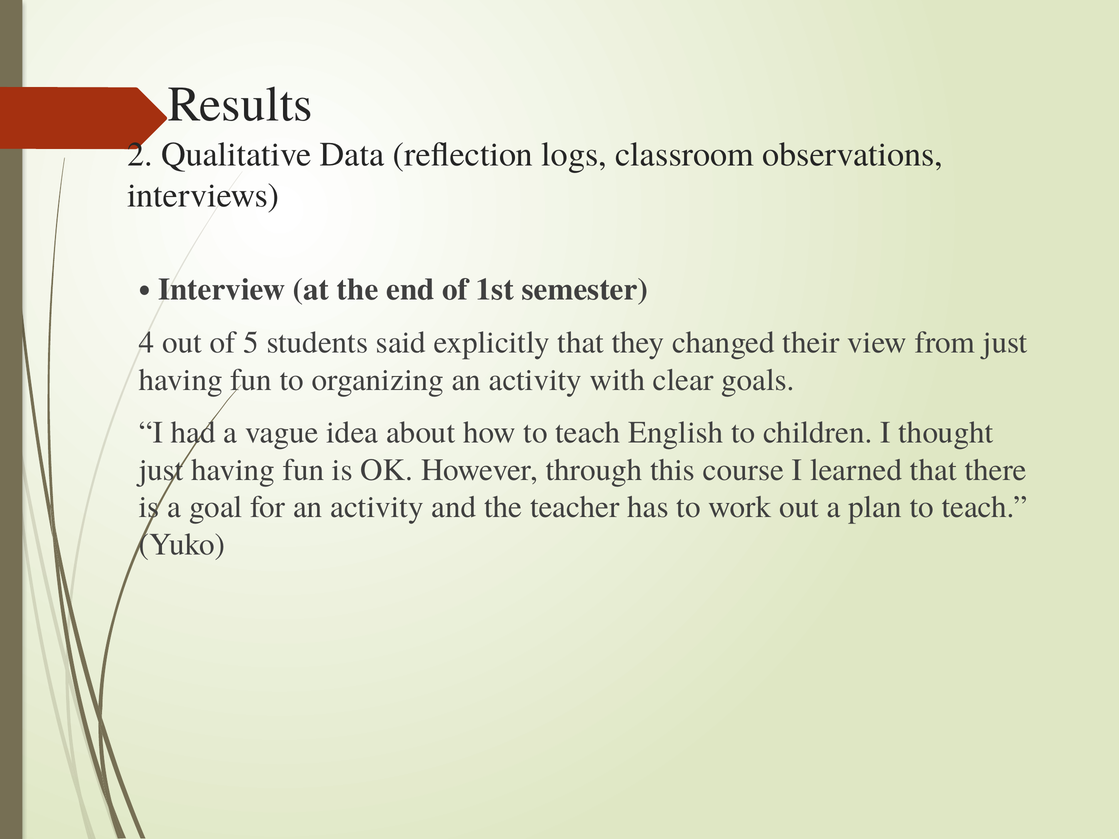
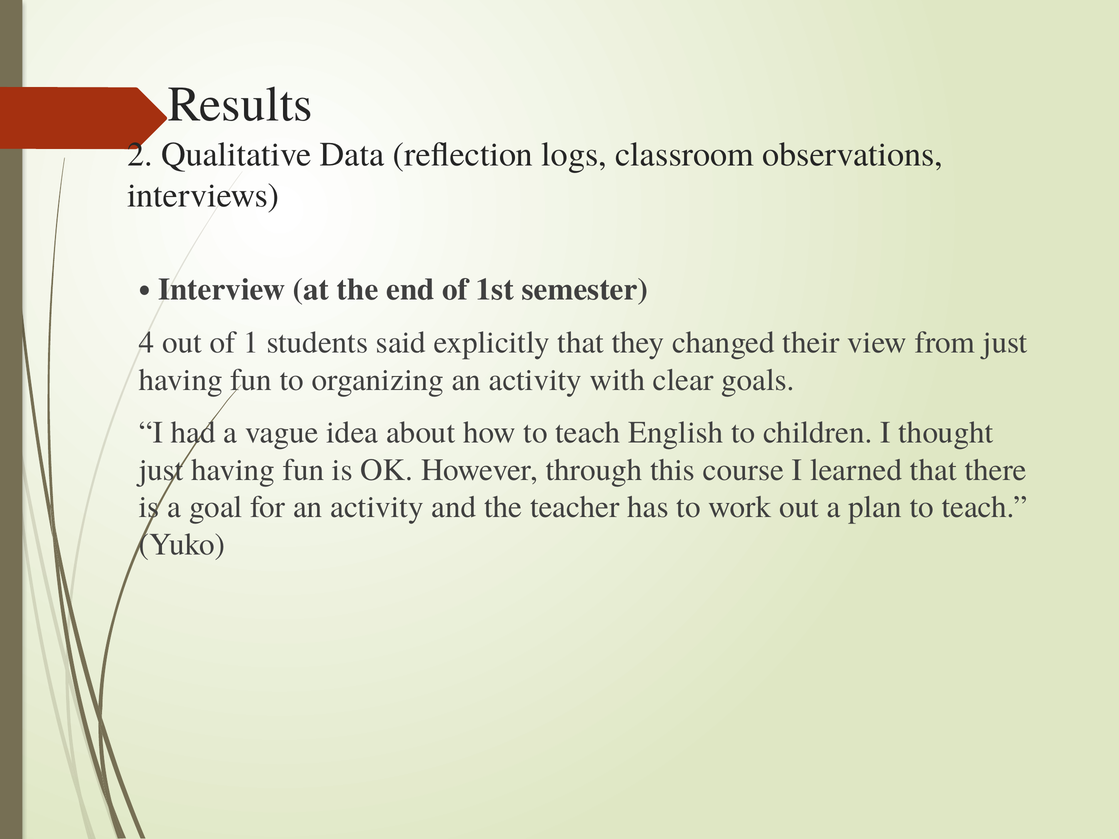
5: 5 -> 1
